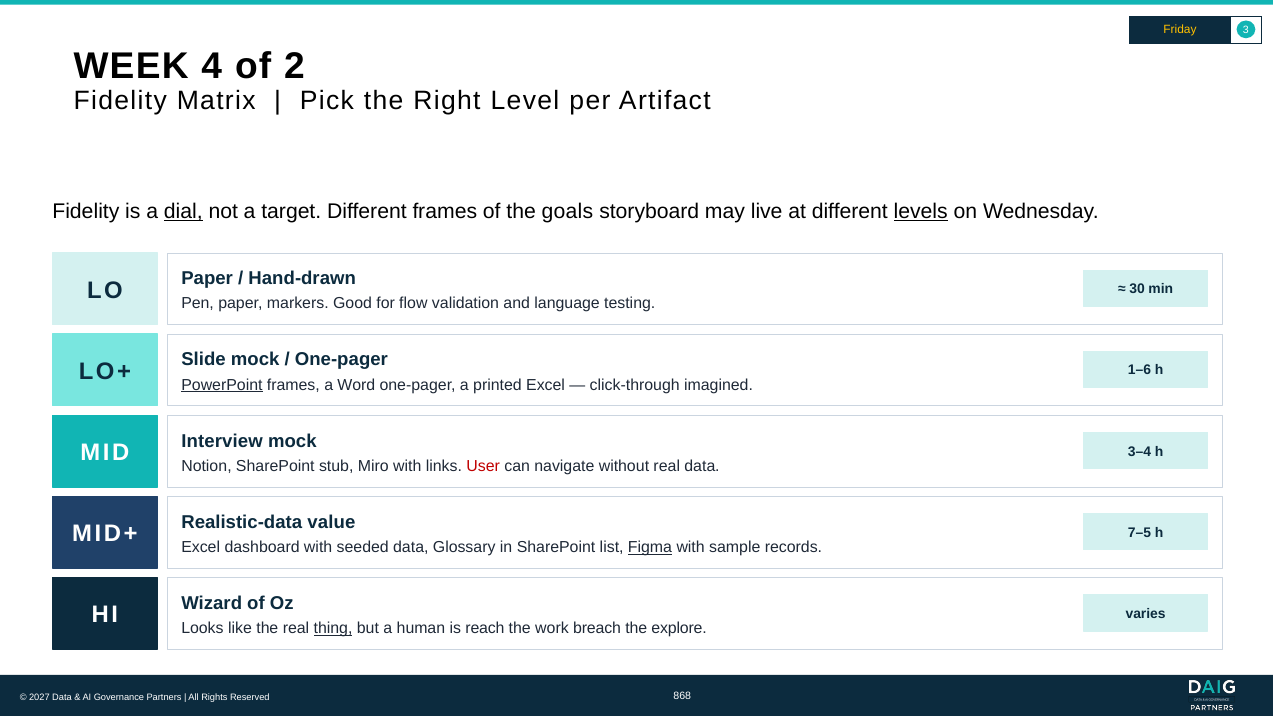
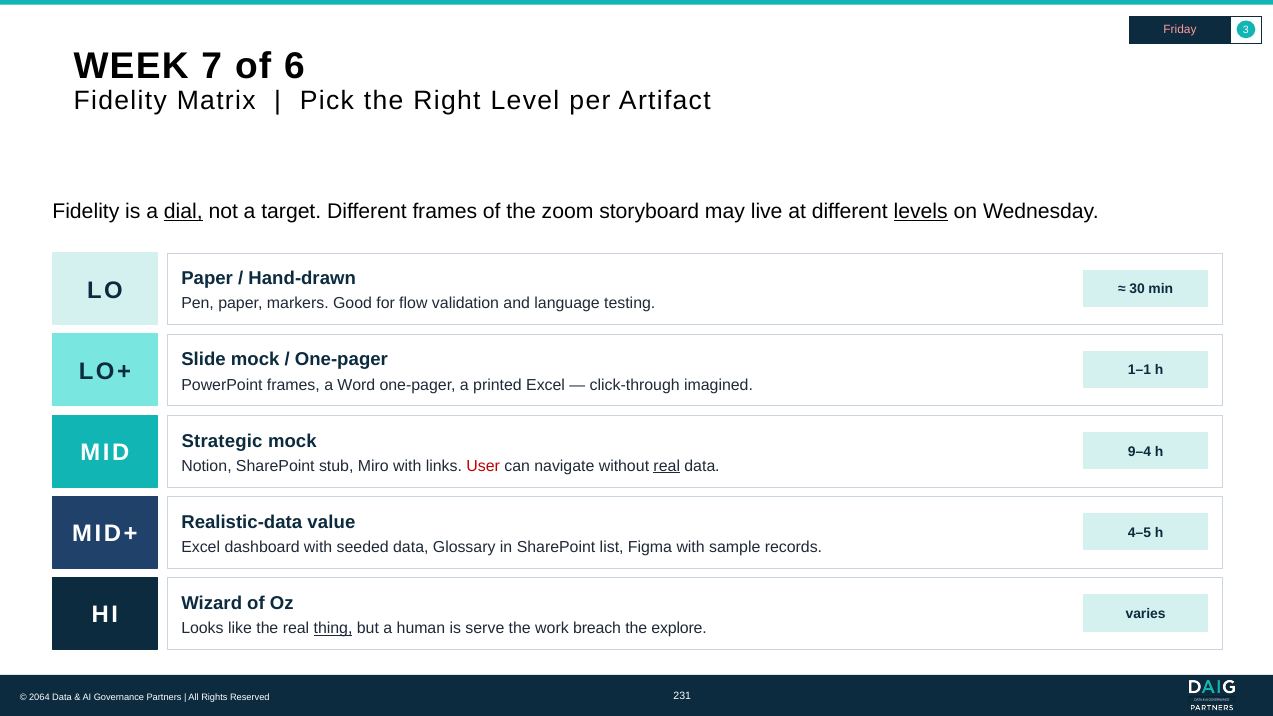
Friday colour: yellow -> pink
4: 4 -> 7
2: 2 -> 6
goals: goals -> zoom
1–6: 1–6 -> 1–1
PowerPoint underline: present -> none
Interview: Interview -> Strategic
3–4: 3–4 -> 9–4
real at (667, 466) underline: none -> present
7–5: 7–5 -> 4–5
Figma underline: present -> none
reach: reach -> serve
2027: 2027 -> 2064
868: 868 -> 231
